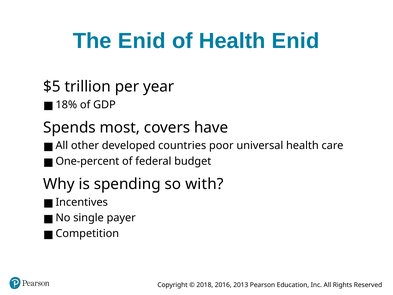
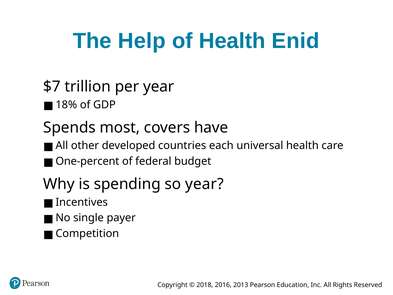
The Enid: Enid -> Help
$5: $5 -> $7
poor: poor -> each
so with: with -> year
